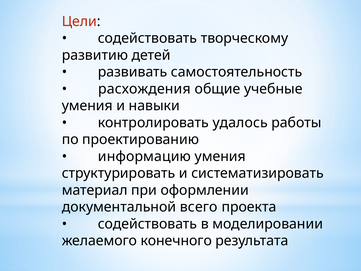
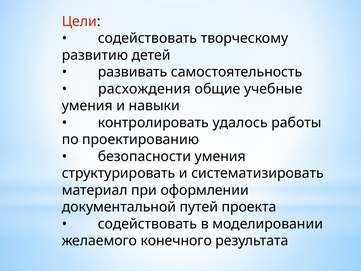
информацию: информацию -> безопасности
всего: всего -> путей
